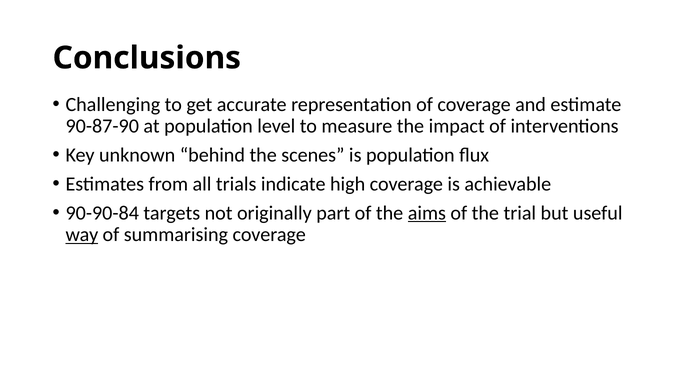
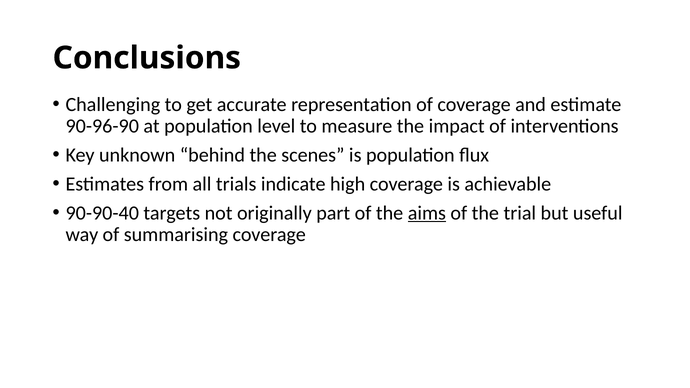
90-87-90: 90-87-90 -> 90-96-90
90-90-84: 90-90-84 -> 90-90-40
way underline: present -> none
